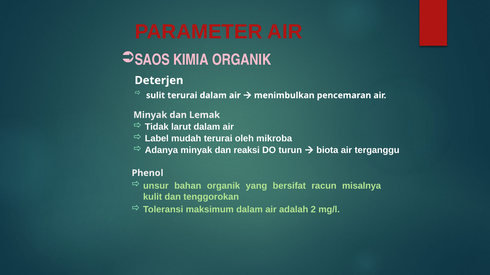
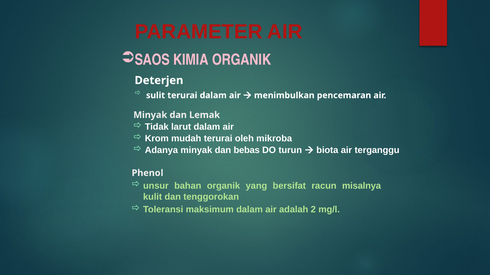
Label: Label -> Krom
reaksi: reaksi -> bebas
